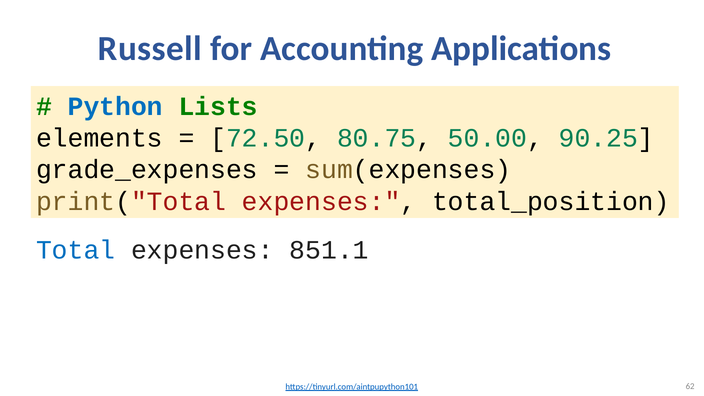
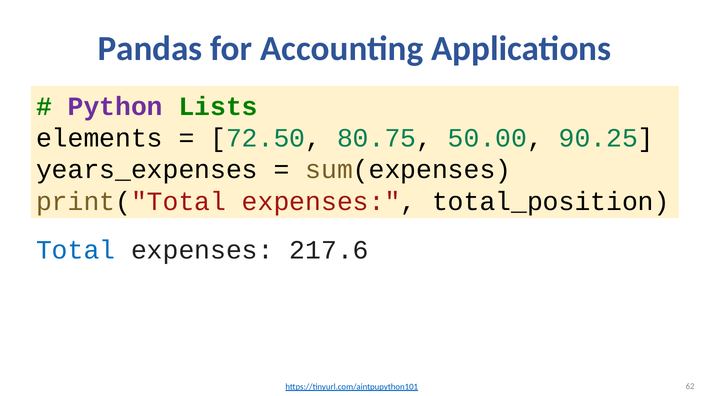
Russell: Russell -> Pandas
Python colour: blue -> purple
grade_expenses: grade_expenses -> years_expenses
851.1: 851.1 -> 217.6
